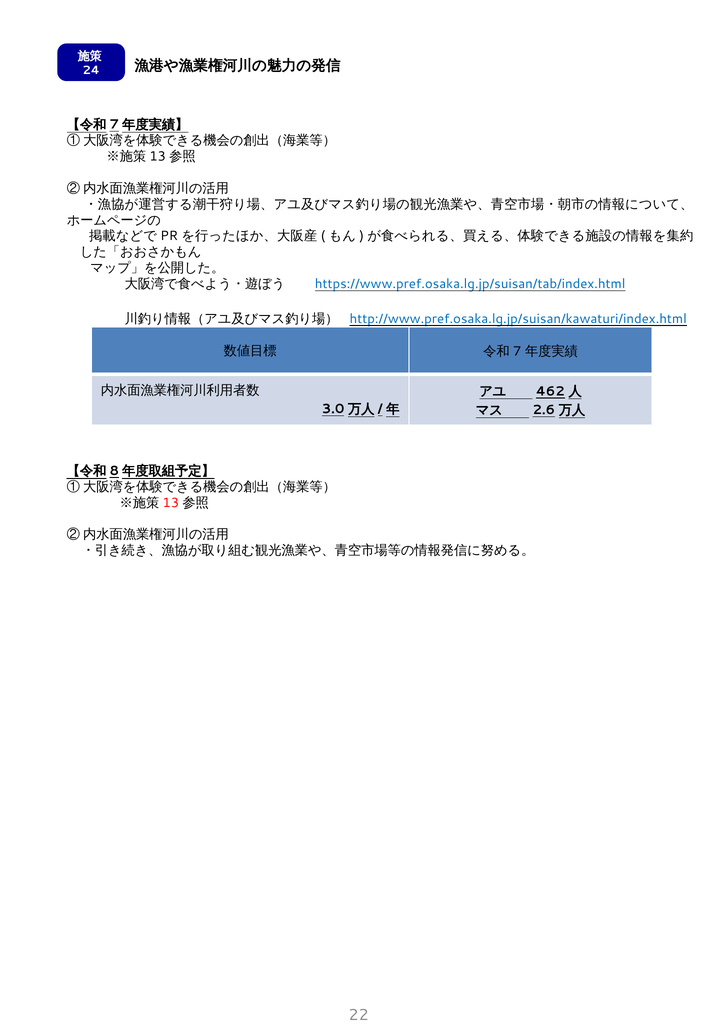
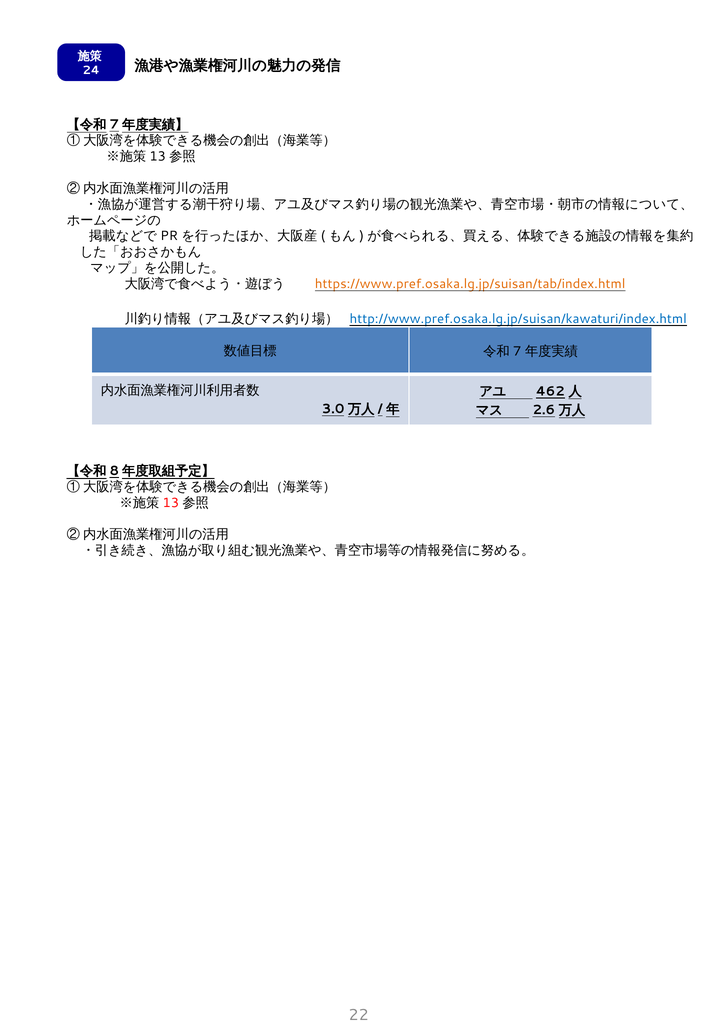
https://www.pref.osaka.lg.jp/suisan/tab/index.html colour: blue -> orange
